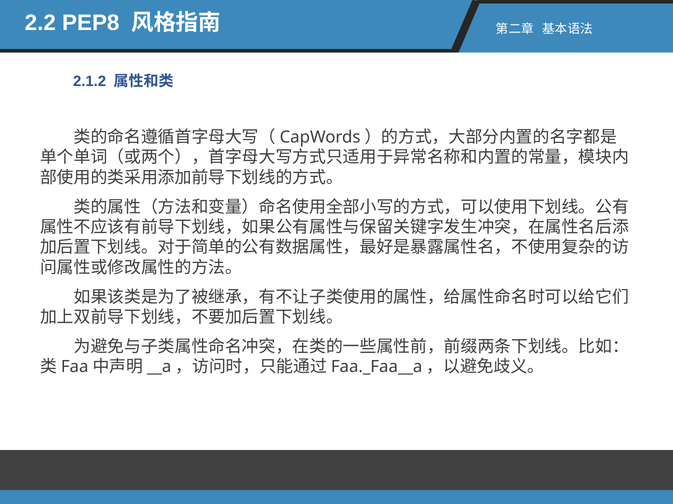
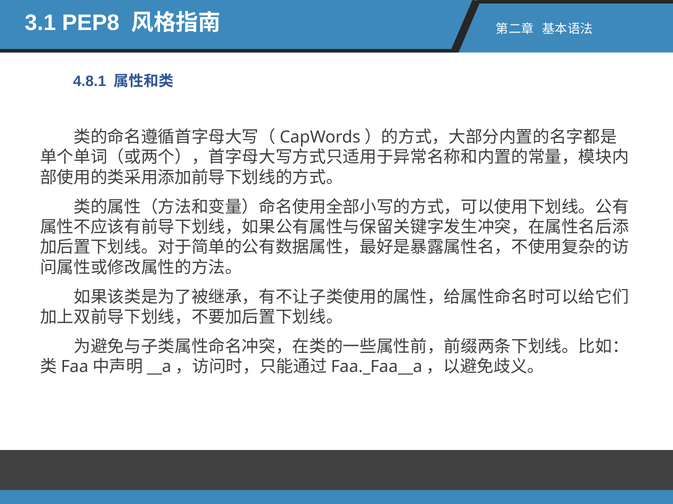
2.2: 2.2 -> 3.1
2.1.2: 2.1.2 -> 4.8.1
